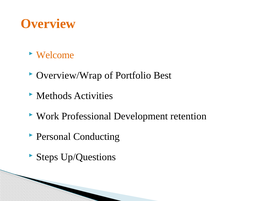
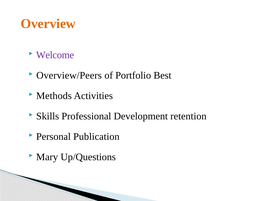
Welcome colour: orange -> purple
Overview/Wrap: Overview/Wrap -> Overview/Peers
Work: Work -> Skills
Conducting: Conducting -> Publication
Steps: Steps -> Mary
